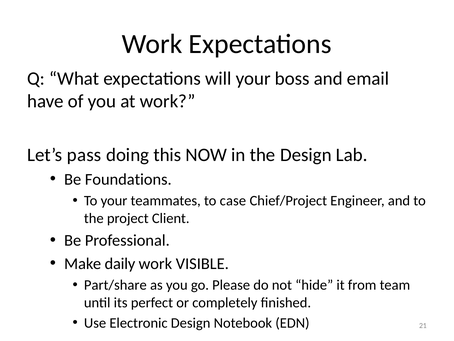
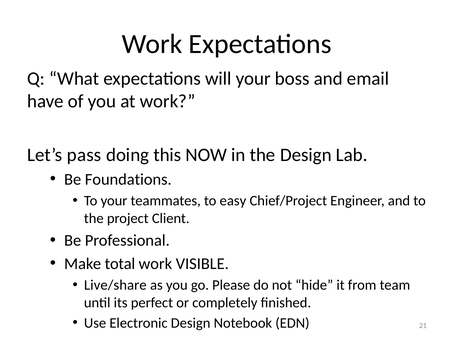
case: case -> easy
daily: daily -> total
Part/share: Part/share -> Live/share
